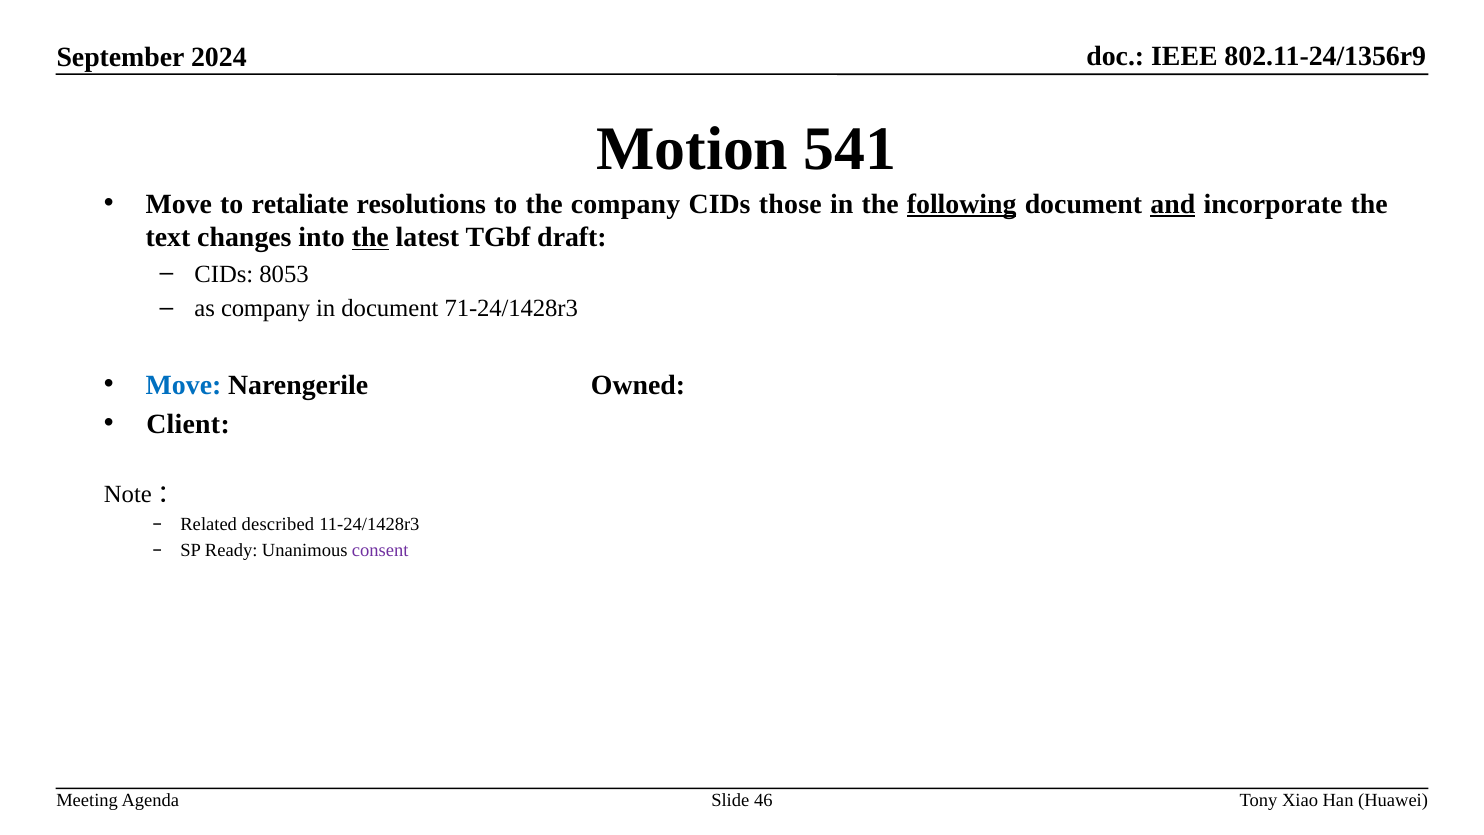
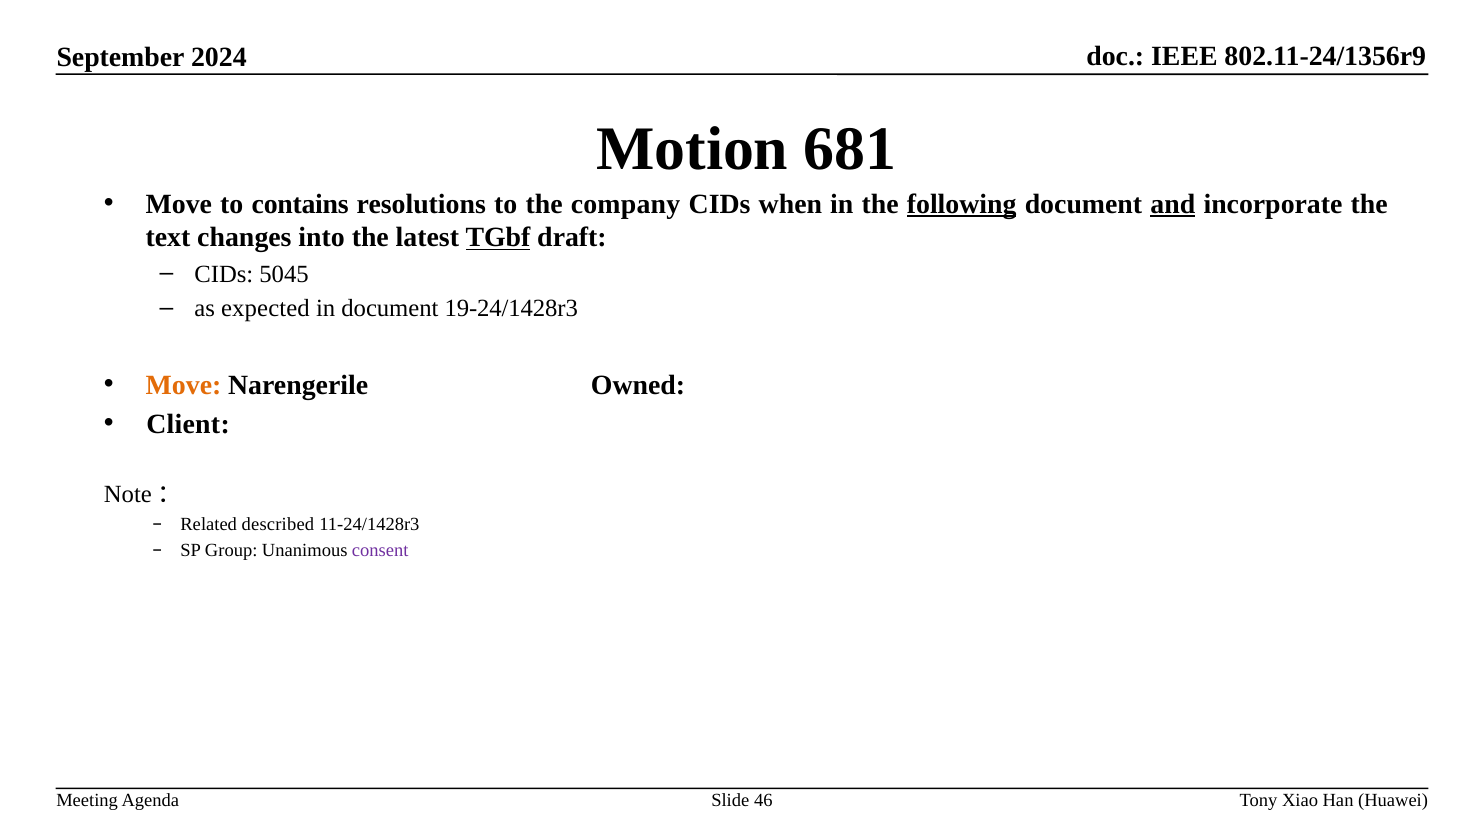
541: 541 -> 681
retaliate: retaliate -> contains
those: those -> when
the at (370, 238) underline: present -> none
TGbf underline: none -> present
8053: 8053 -> 5045
as company: company -> expected
71-24/1428r3: 71-24/1428r3 -> 19-24/1428r3
Move at (184, 385) colour: blue -> orange
Ready: Ready -> Group
